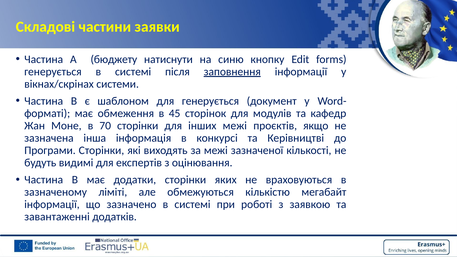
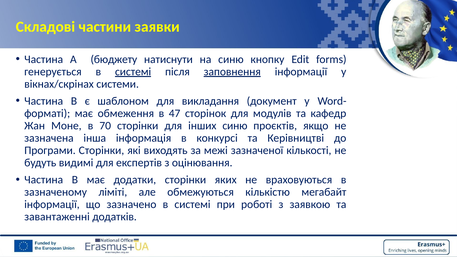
системі at (133, 72) underline: none -> present
для генерується: генерується -> викладання
45: 45 -> 47
інших межі: межі -> синю
